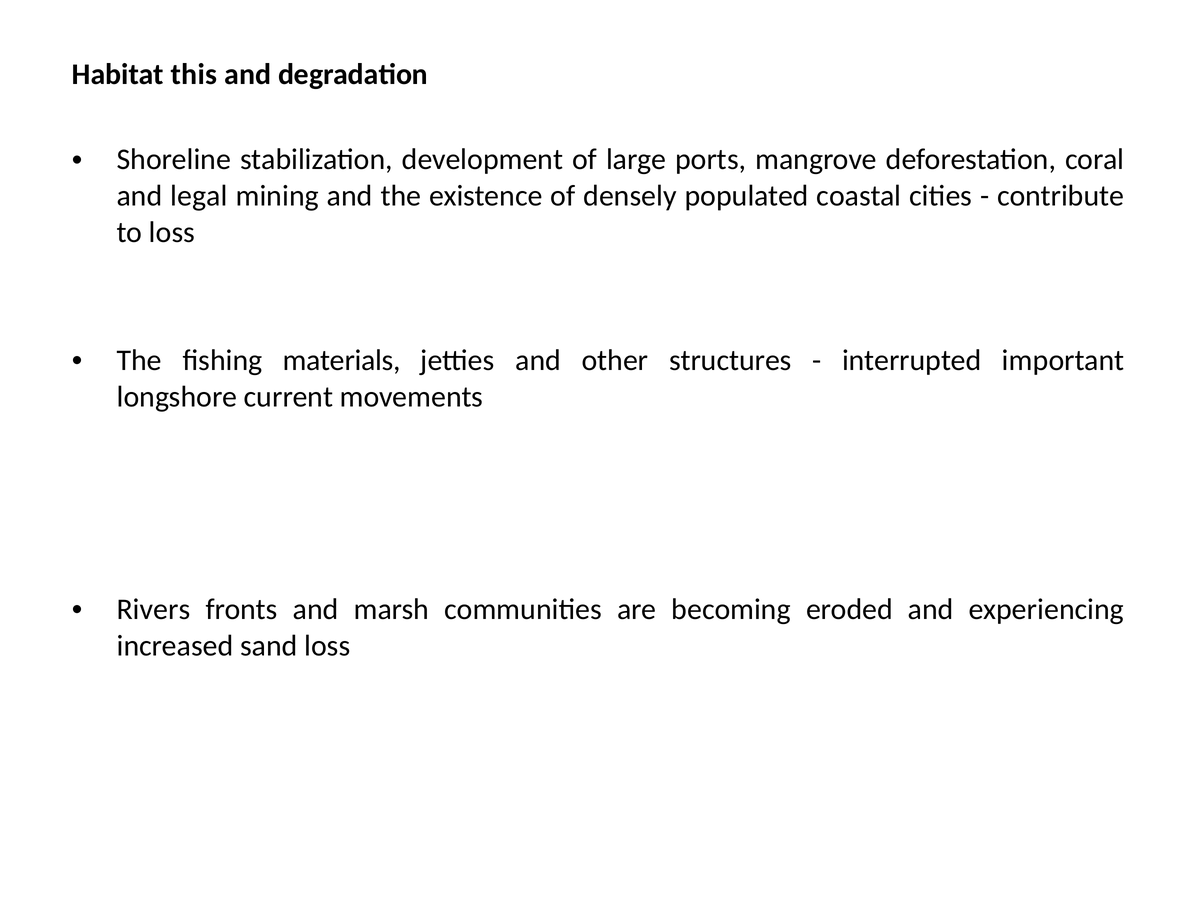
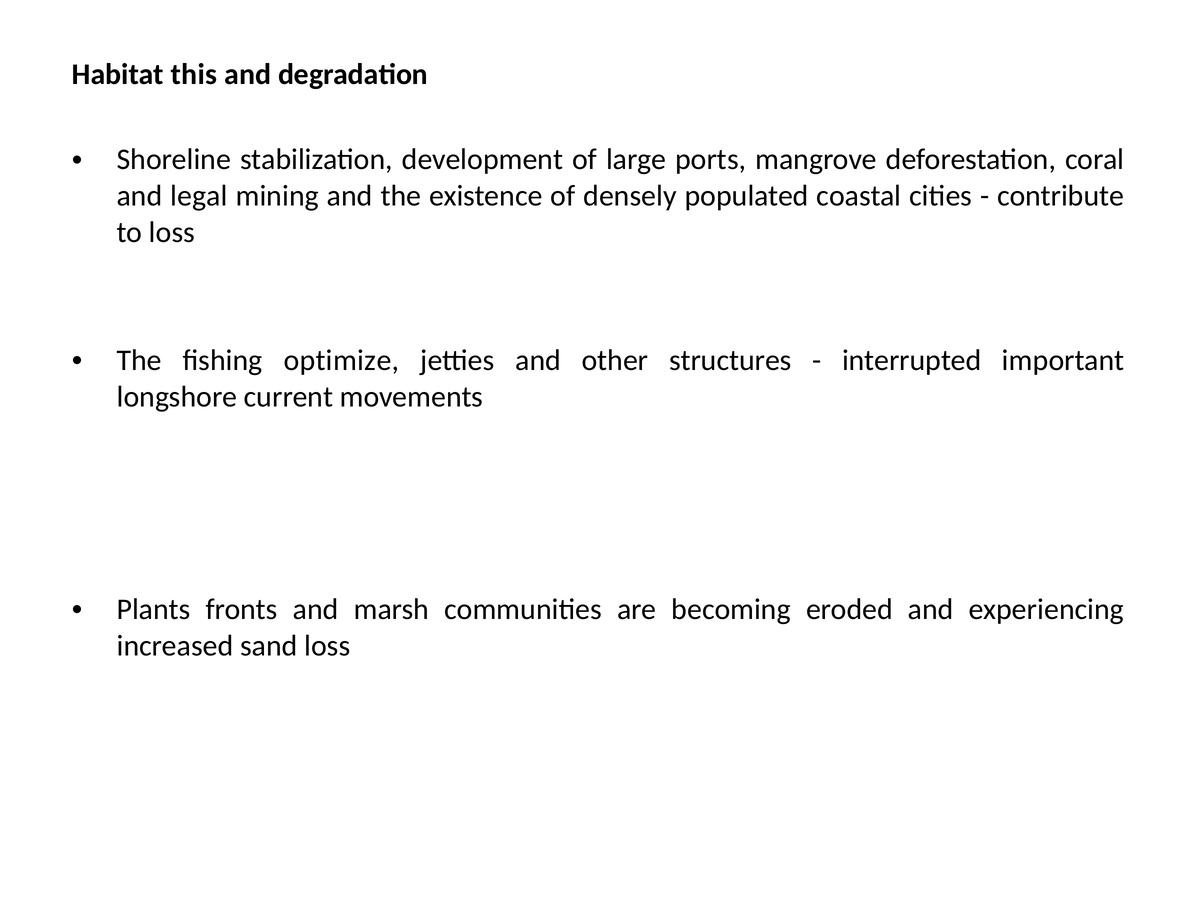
materials: materials -> optimize
Rivers: Rivers -> Plants
